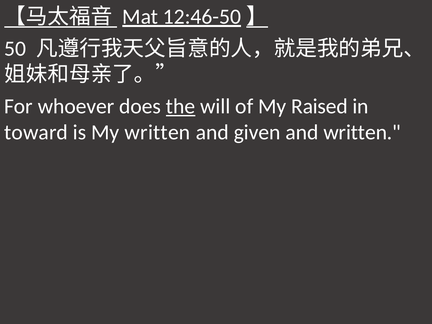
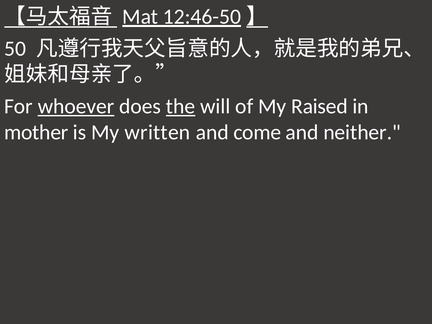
whoever underline: none -> present
toward: toward -> mother
given: given -> come
and written: written -> neither
